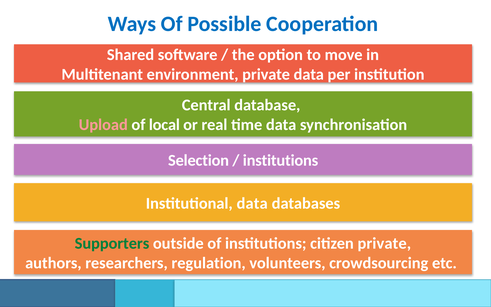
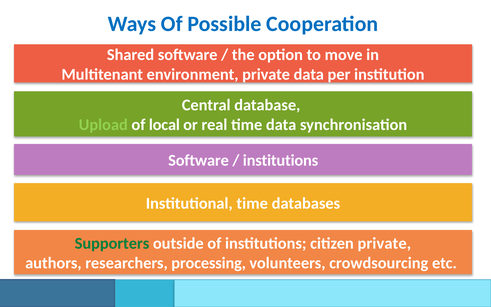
Upload colour: pink -> light green
Selection at (199, 160): Selection -> Software
Institutional data: data -> time
regulation: regulation -> processing
